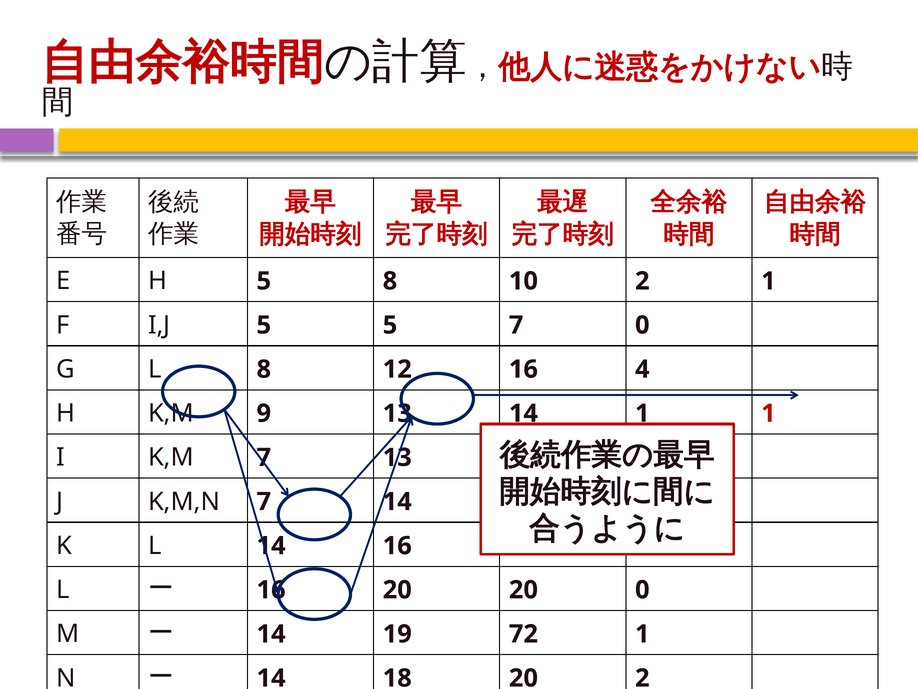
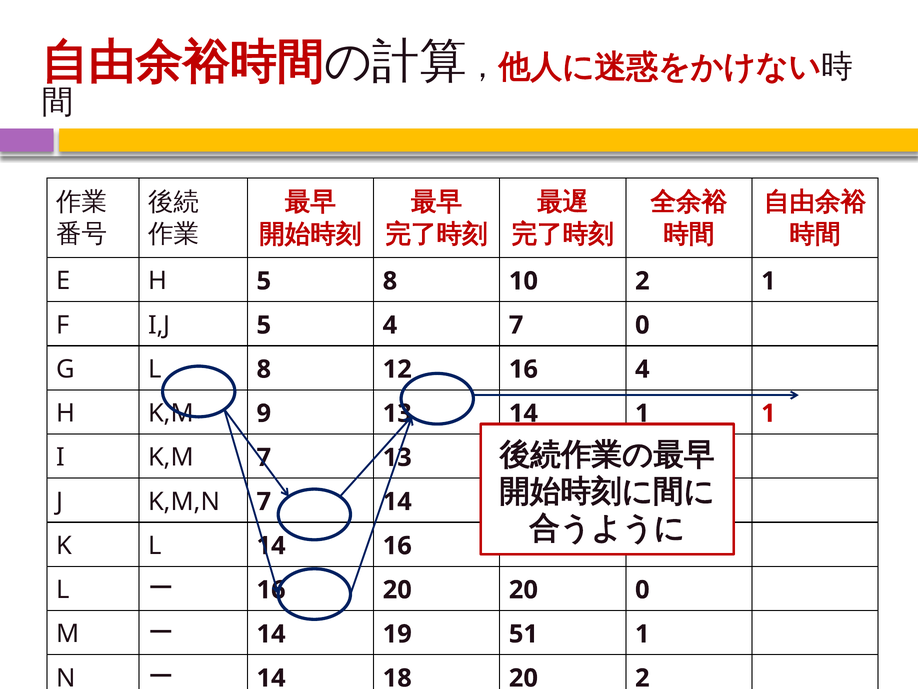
5 5: 5 -> 4
72: 72 -> 51
